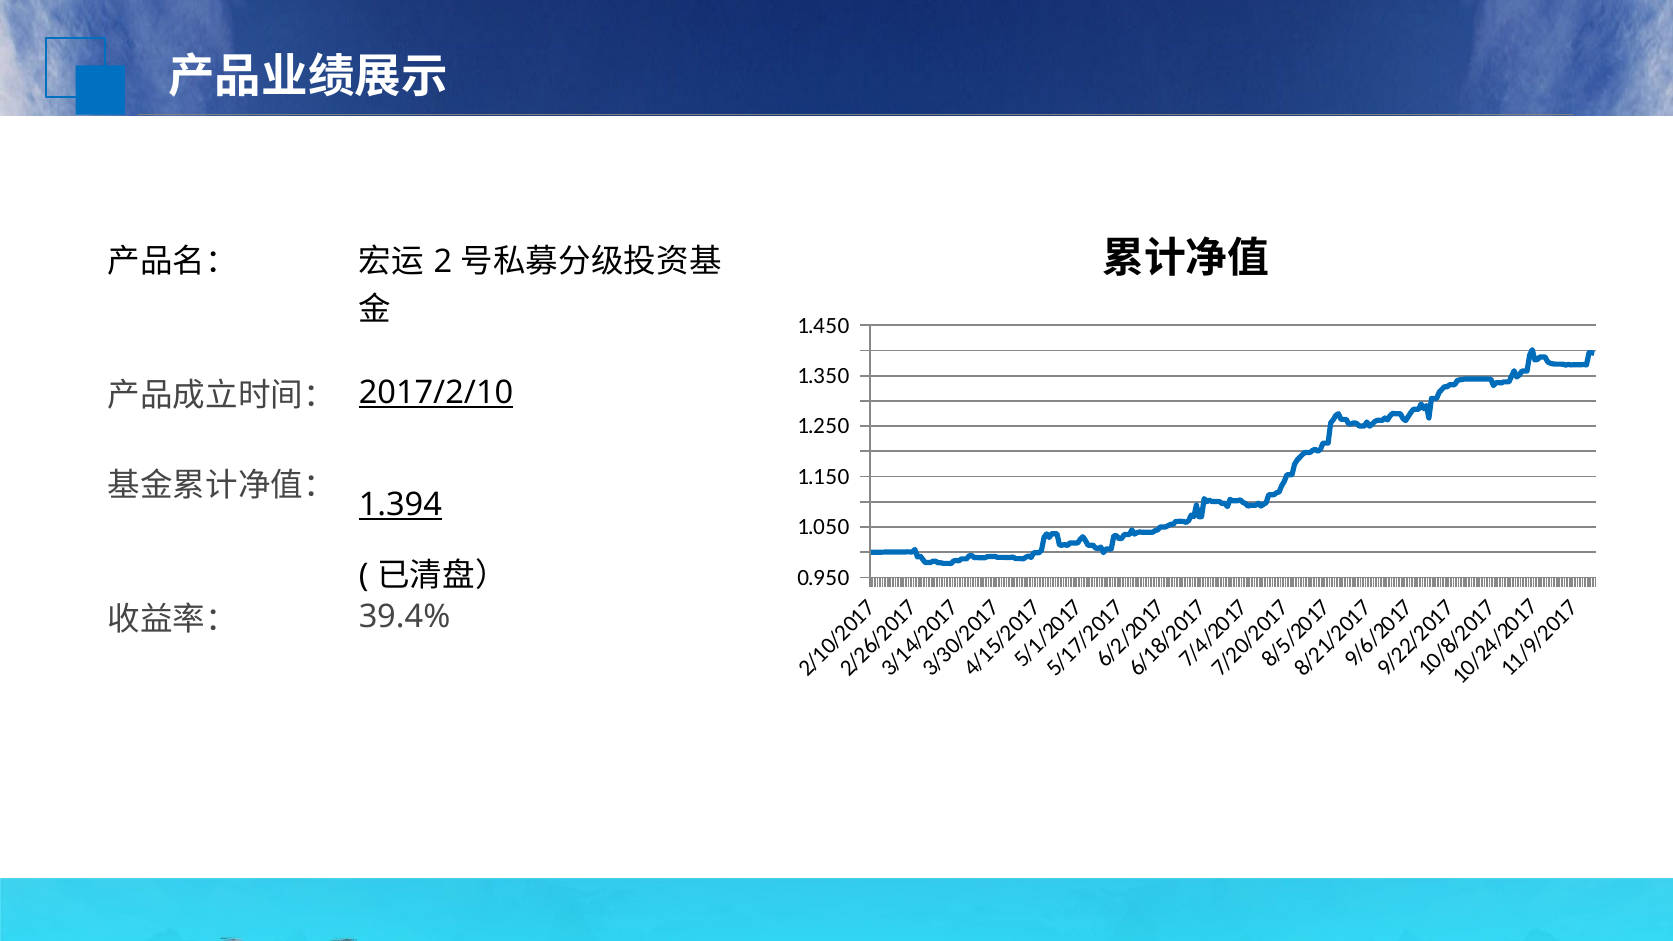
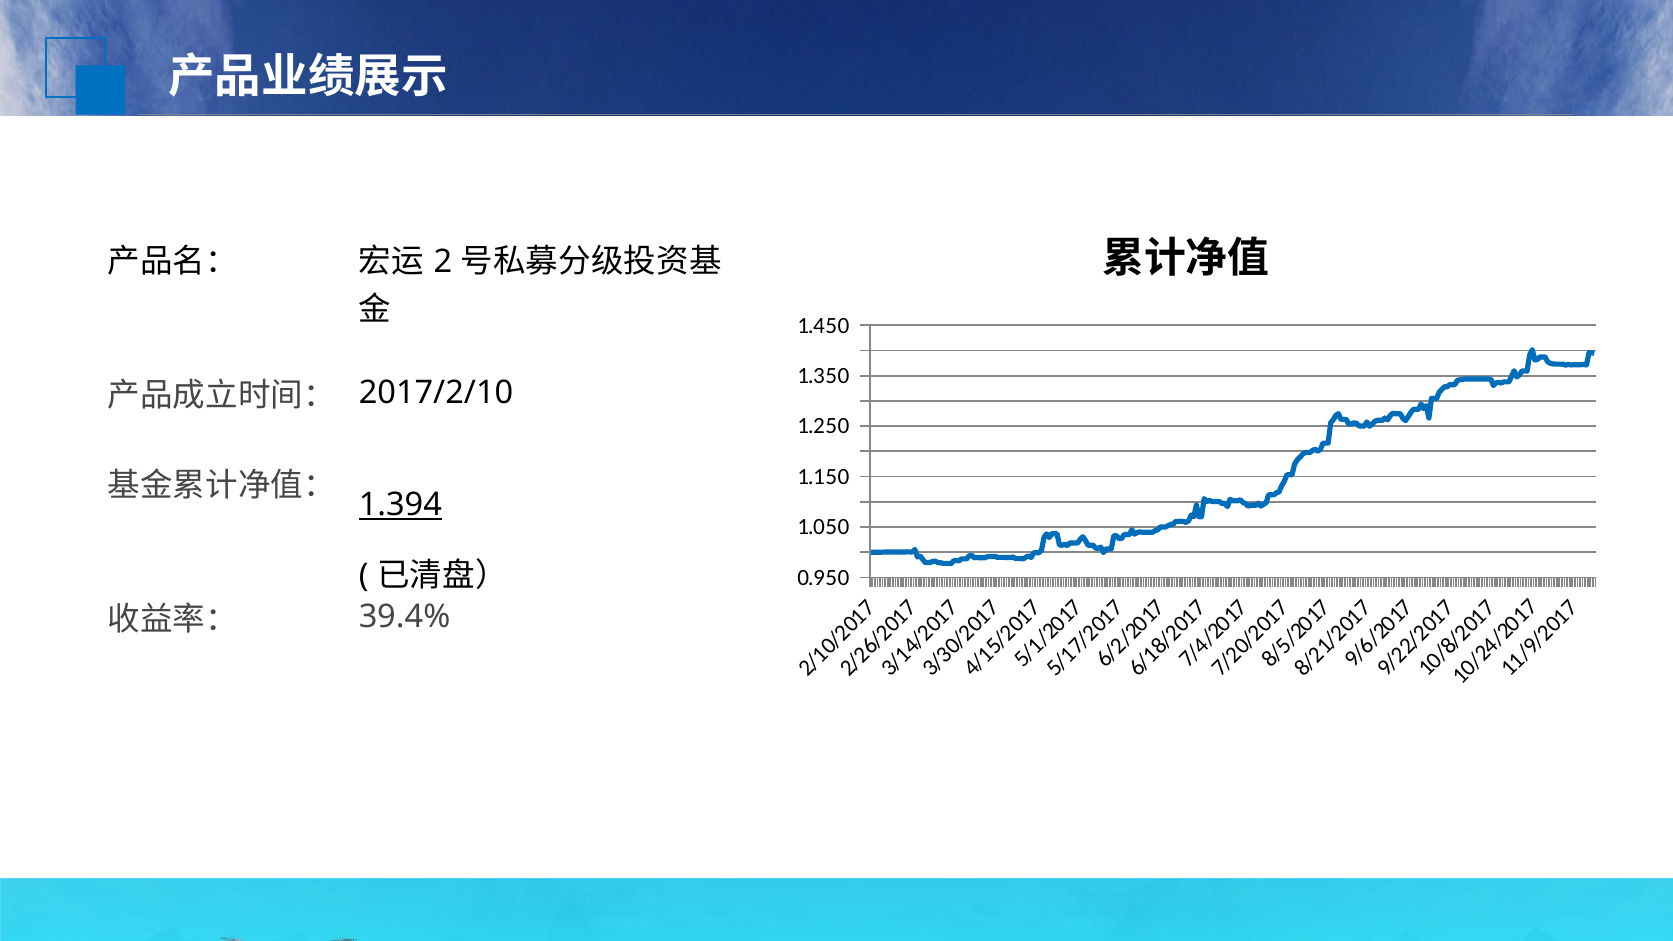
2017/2/10 underline: present -> none
